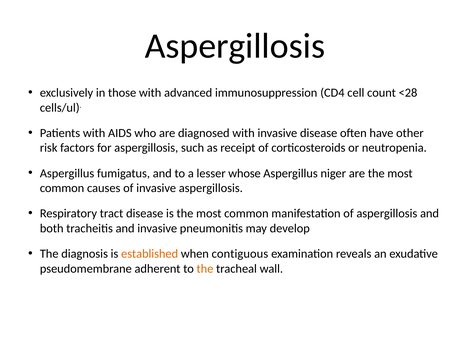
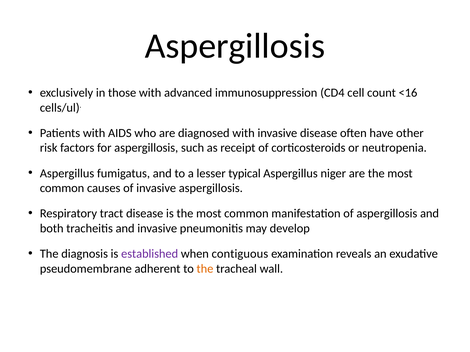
<28: <28 -> <16
whose: whose -> typical
established colour: orange -> purple
